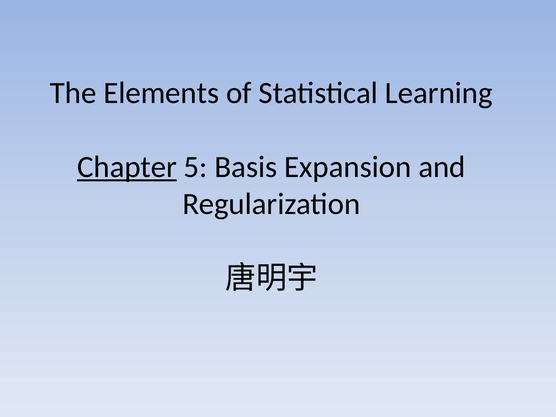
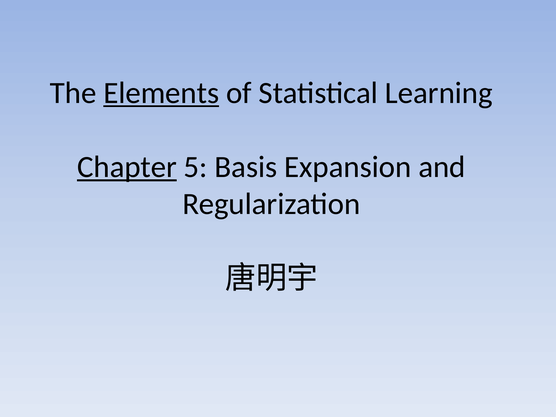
Elements underline: none -> present
